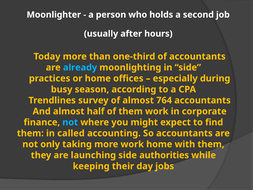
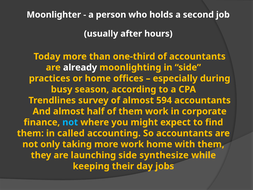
already colour: light blue -> white
764: 764 -> 594
authorities: authorities -> synthesize
